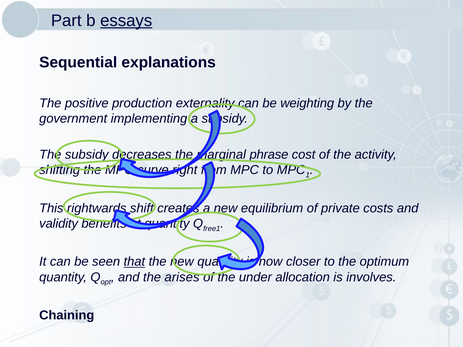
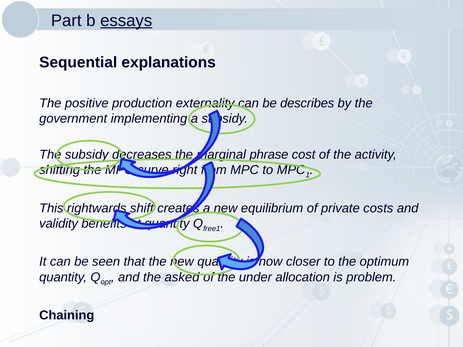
weighting: weighting -> describes
that underline: present -> none
arises: arises -> asked
involves: involves -> problem
